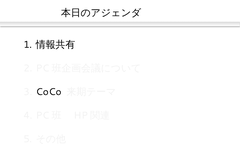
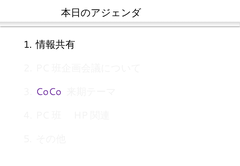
CoCo colour: black -> purple
